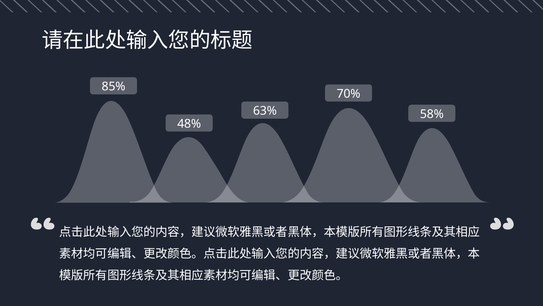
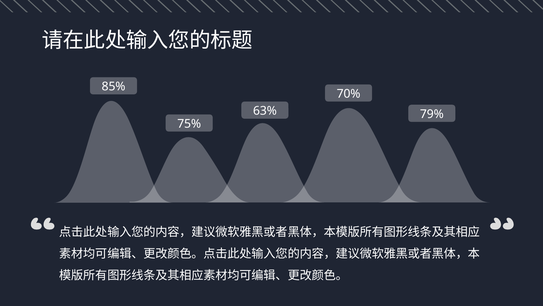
58%: 58% -> 79%
48%: 48% -> 75%
